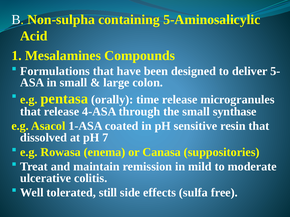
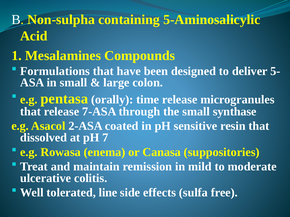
4-ASA: 4-ASA -> 7-ASA
1-ASA: 1-ASA -> 2-ASA
still: still -> line
